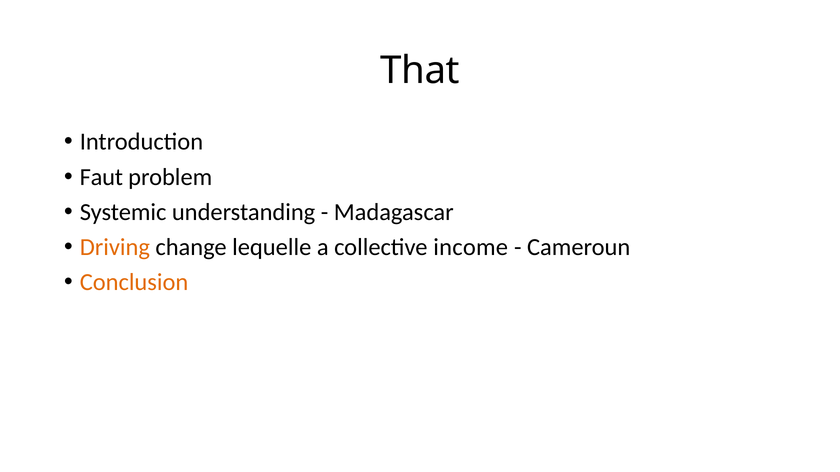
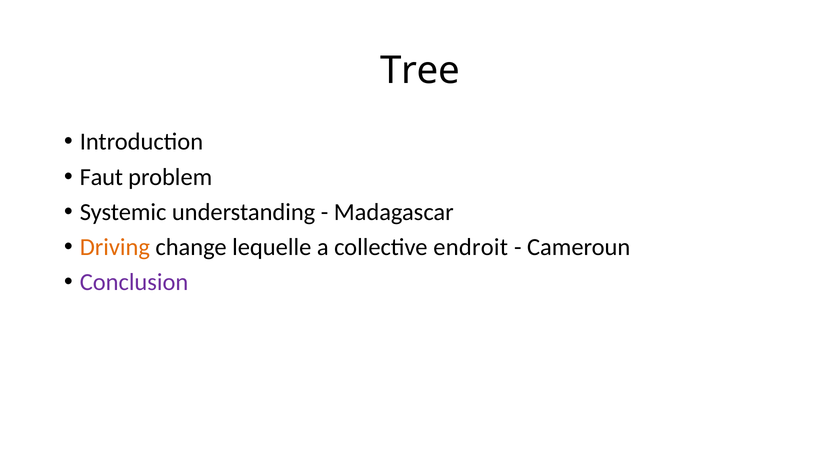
That: That -> Tree
income: income -> endroit
Conclusion colour: orange -> purple
